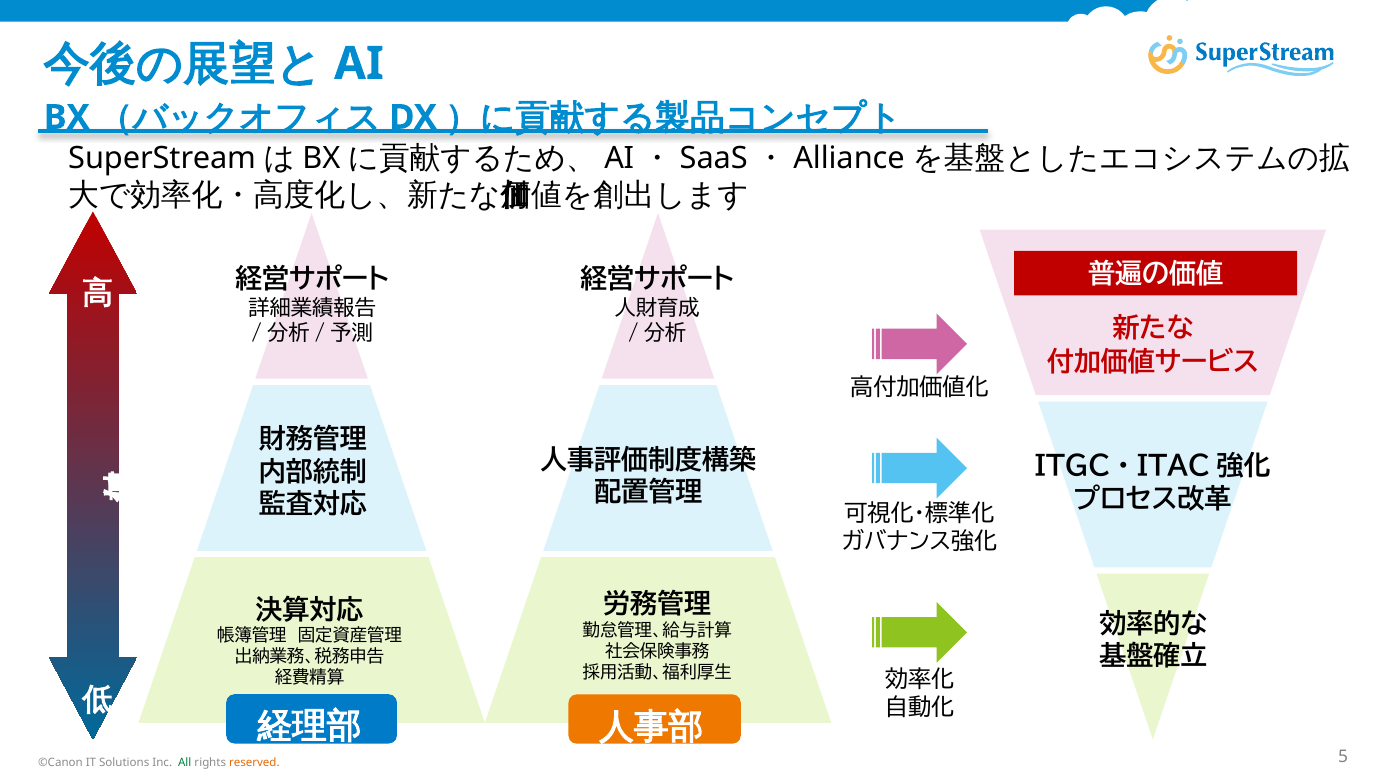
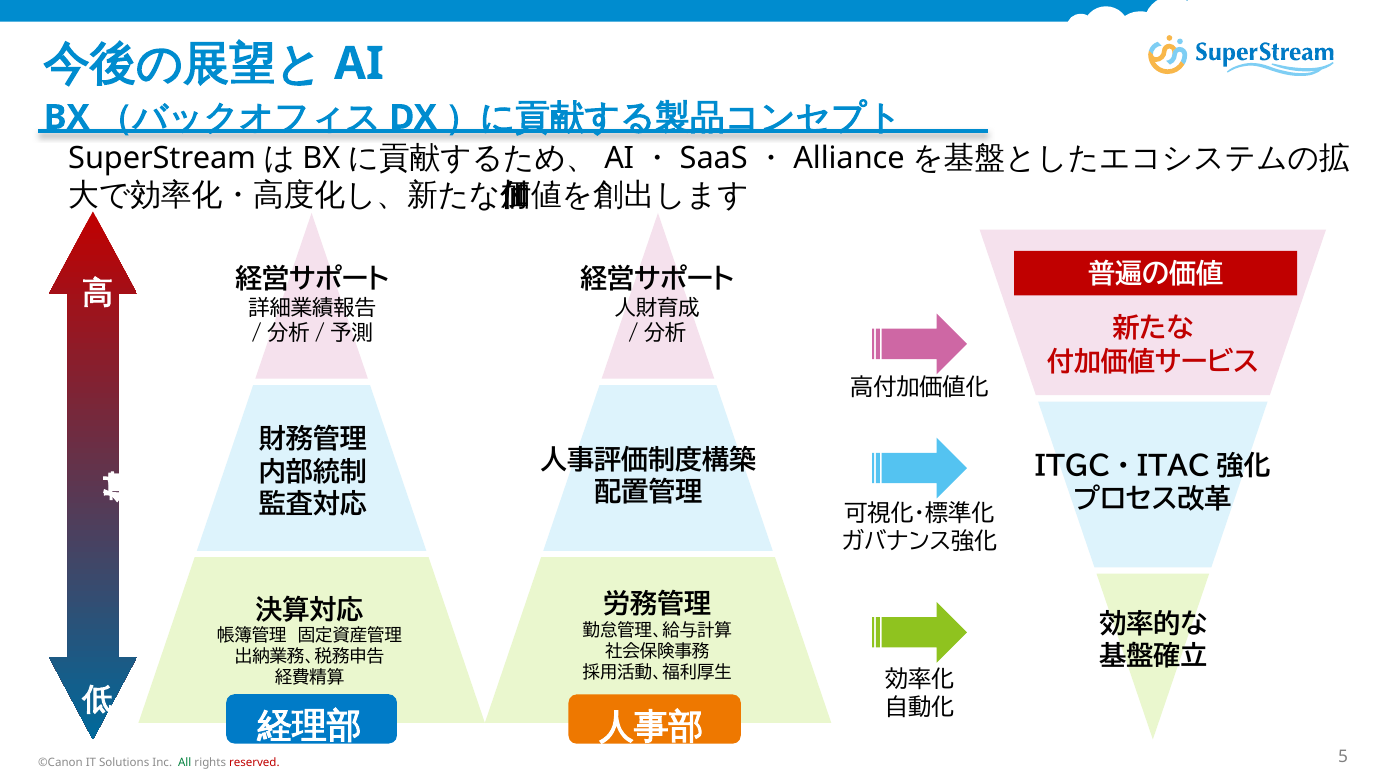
reserved colour: orange -> red
